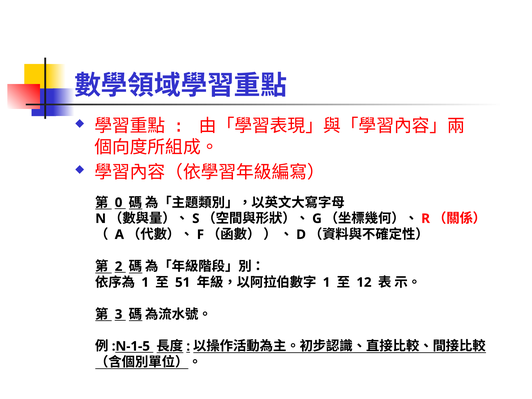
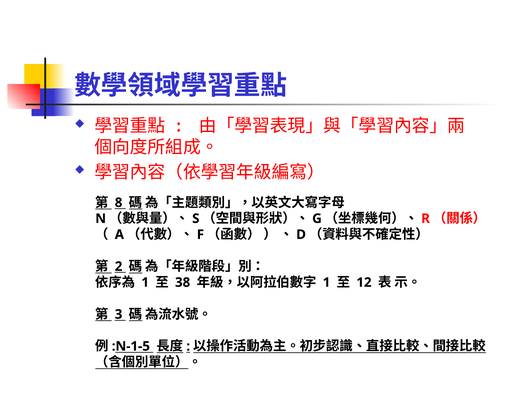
0: 0 -> 8
51: 51 -> 38
